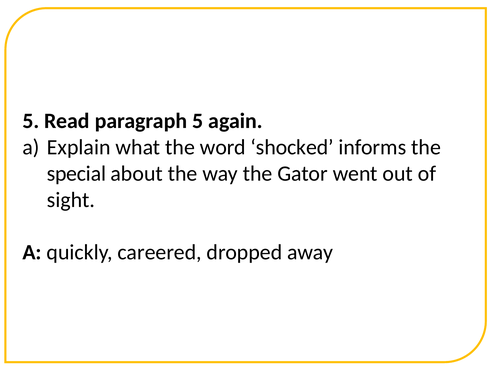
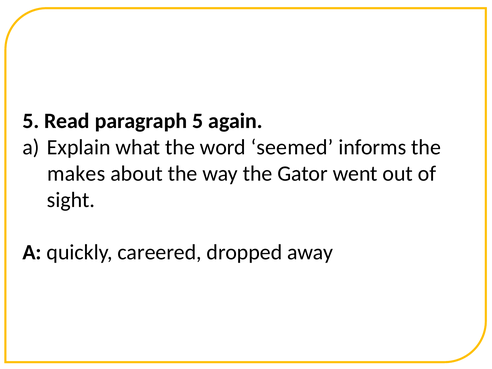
shocked: shocked -> seemed
special: special -> makes
